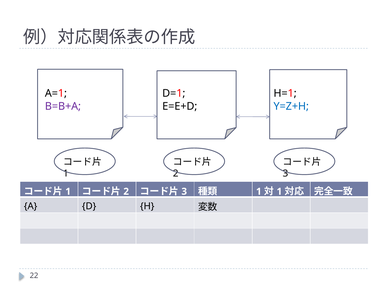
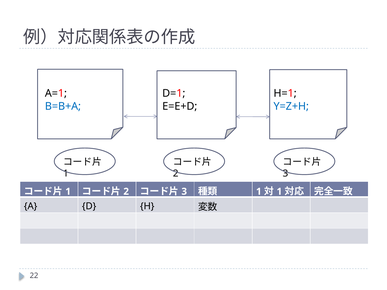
B=B+A colour: purple -> blue
